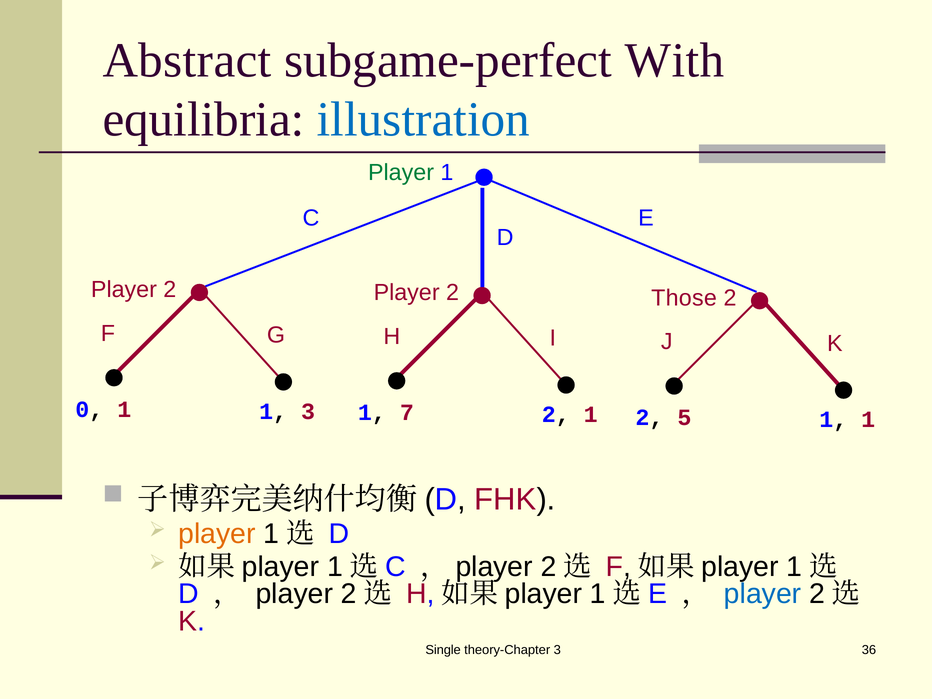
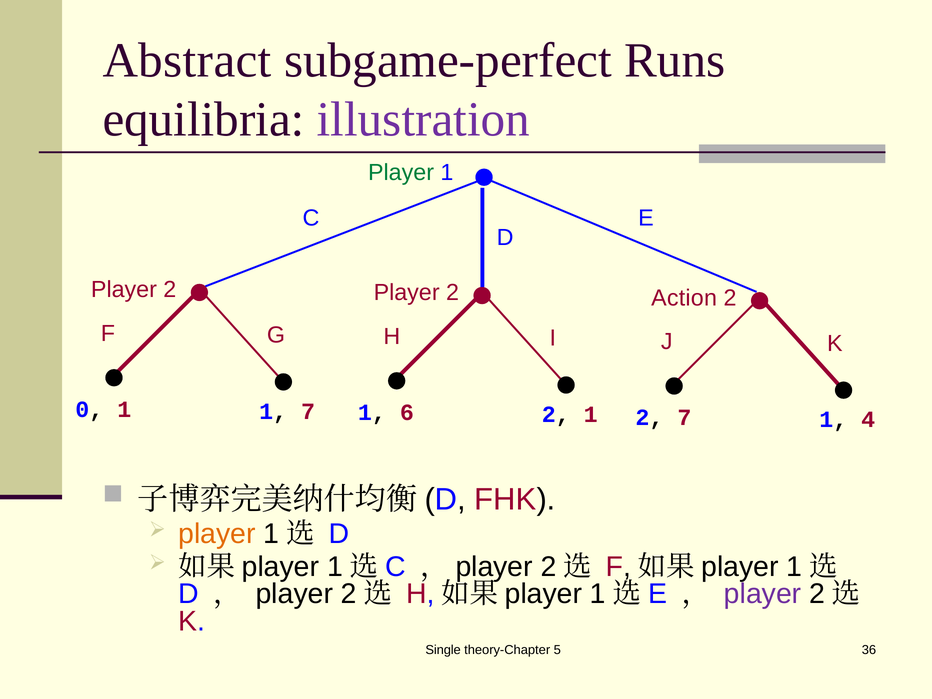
With: With -> Runs
illustration colour: blue -> purple
Those: Those -> Action
1 3: 3 -> 7
7: 7 -> 6
2 5: 5 -> 7
1 at (868, 420): 1 -> 4
player at (763, 594) colour: blue -> purple
theory-Chapter 3: 3 -> 5
